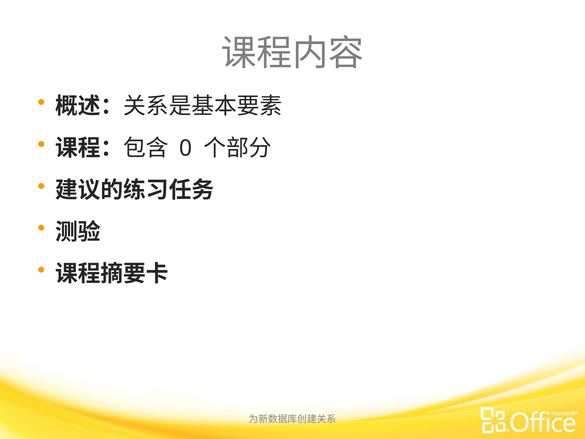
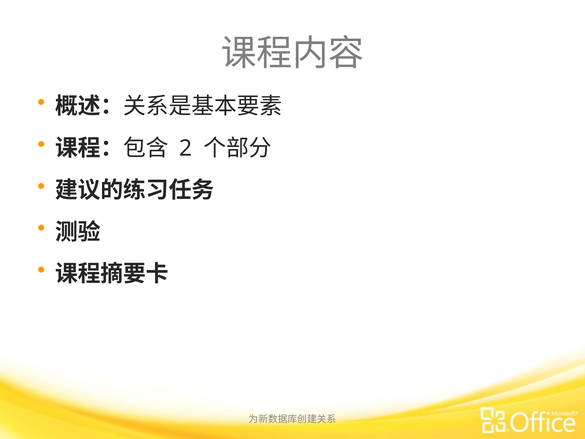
0: 0 -> 2
